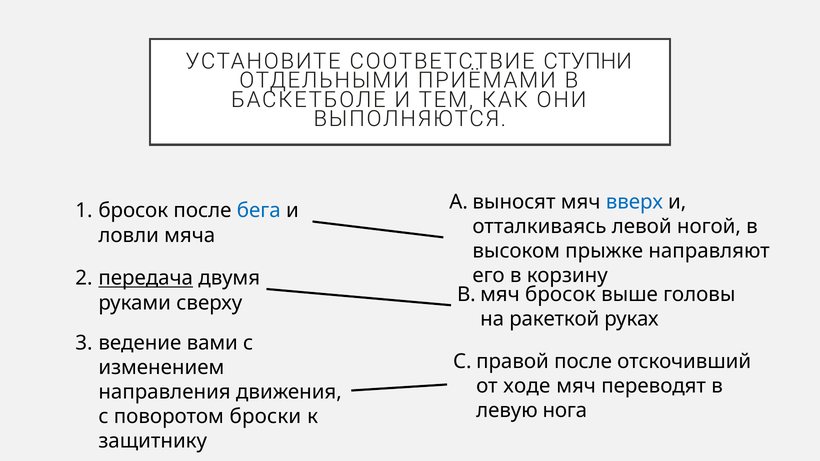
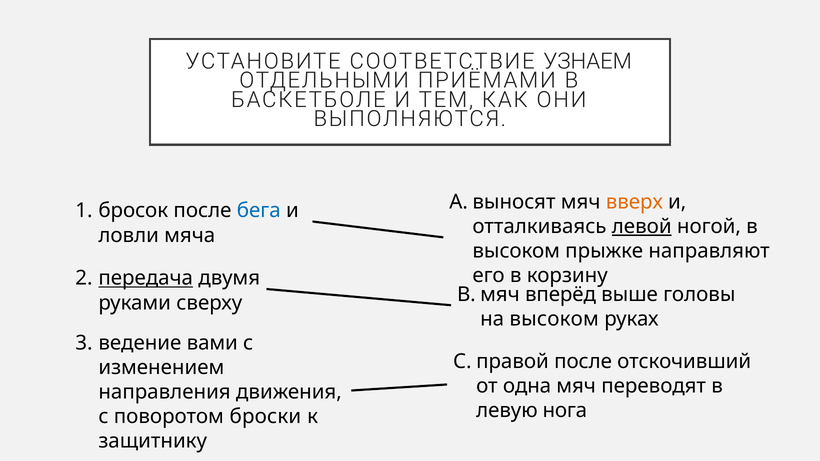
СТУПНИ: СТУПНИ -> УЗНАЕМ
вверх colour: blue -> orange
левой underline: none -> present
бросок at (560, 295): бросок -> вперёд
на ракеткой: ракеткой -> высоком
ходе: ходе -> одна
